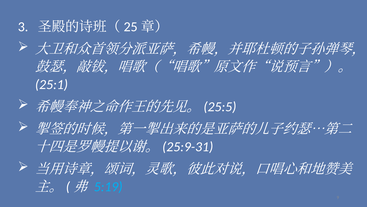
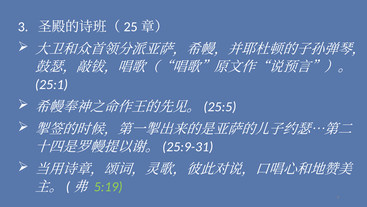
5:19 colour: light blue -> light green
